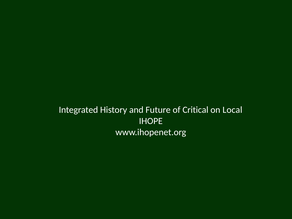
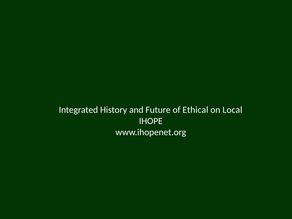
Critical: Critical -> Ethical
